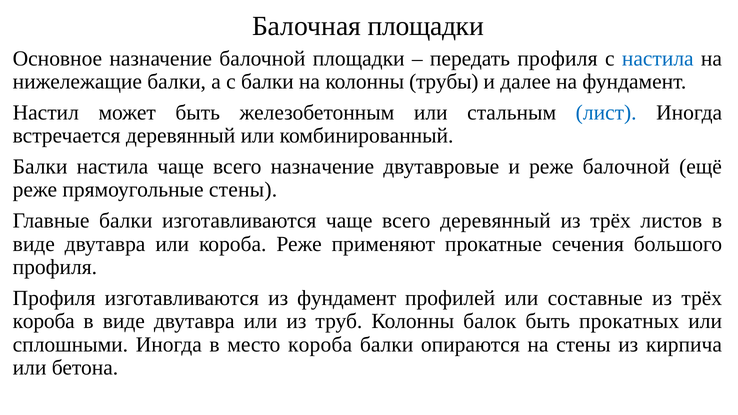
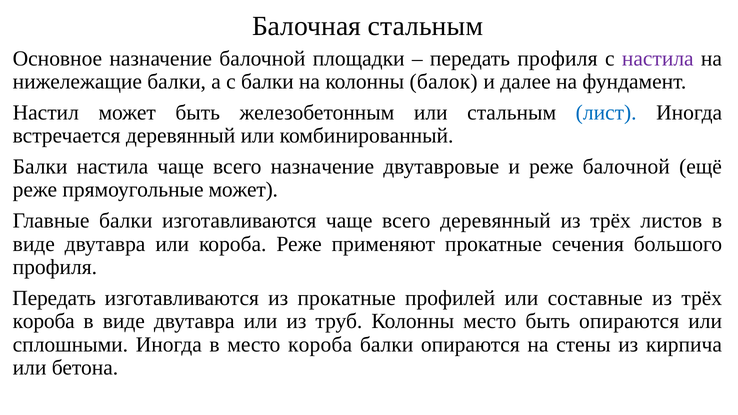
Балочная площадки: площадки -> стальным
настила at (658, 59) colour: blue -> purple
трубы: трубы -> балок
прямоугольные стены: стены -> может
Профиля at (54, 298): Профиля -> Передать
из фундамент: фундамент -> прокатные
Колонны балок: балок -> место
быть прокатных: прокатных -> опираются
